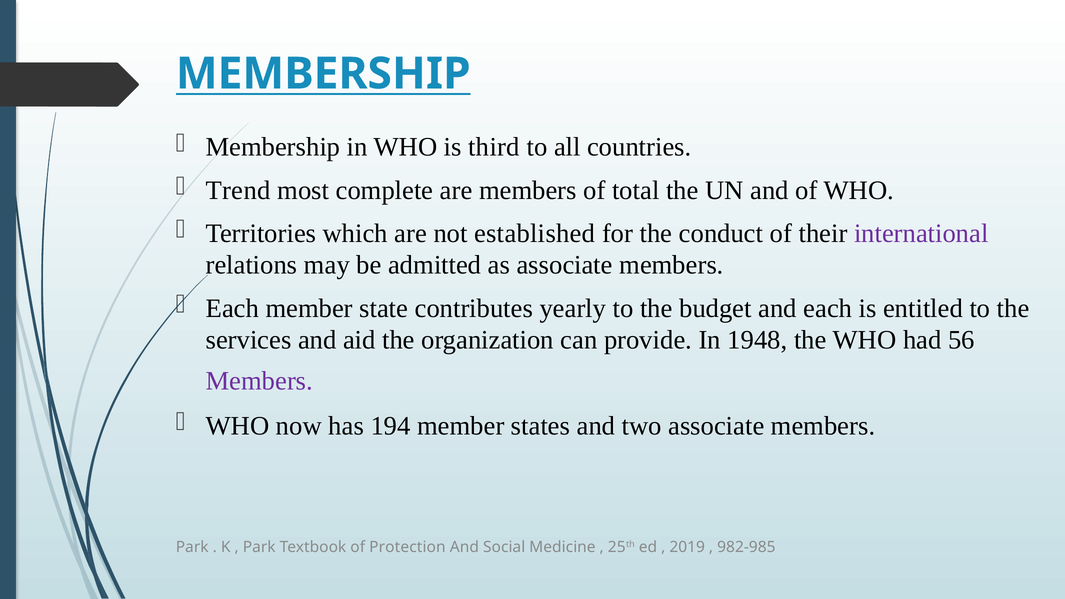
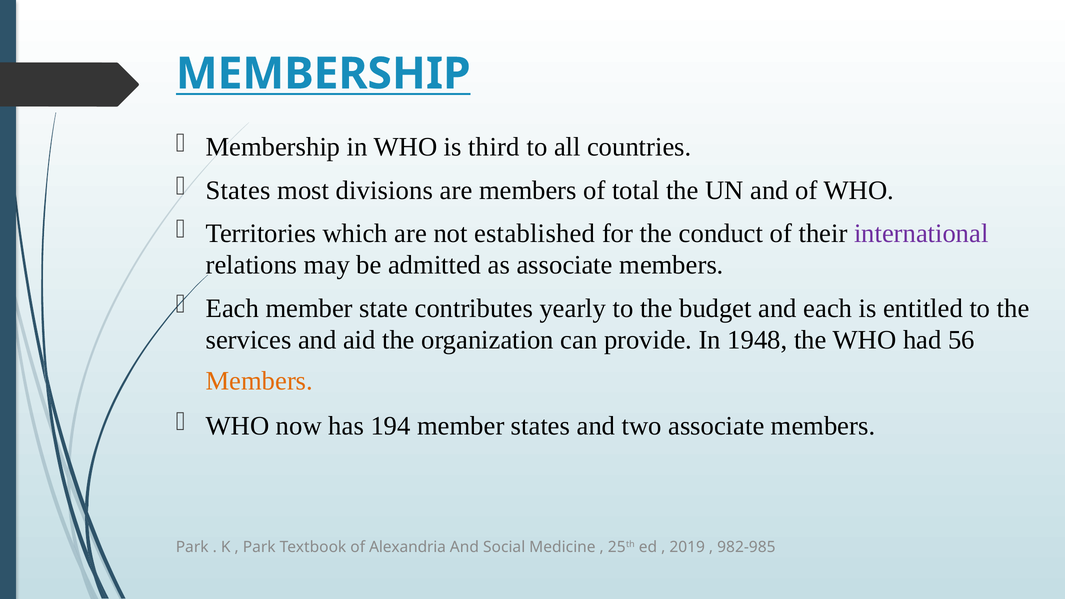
Trend at (238, 190): Trend -> States
complete: complete -> divisions
Members at (259, 381) colour: purple -> orange
Protection: Protection -> Alexandria
